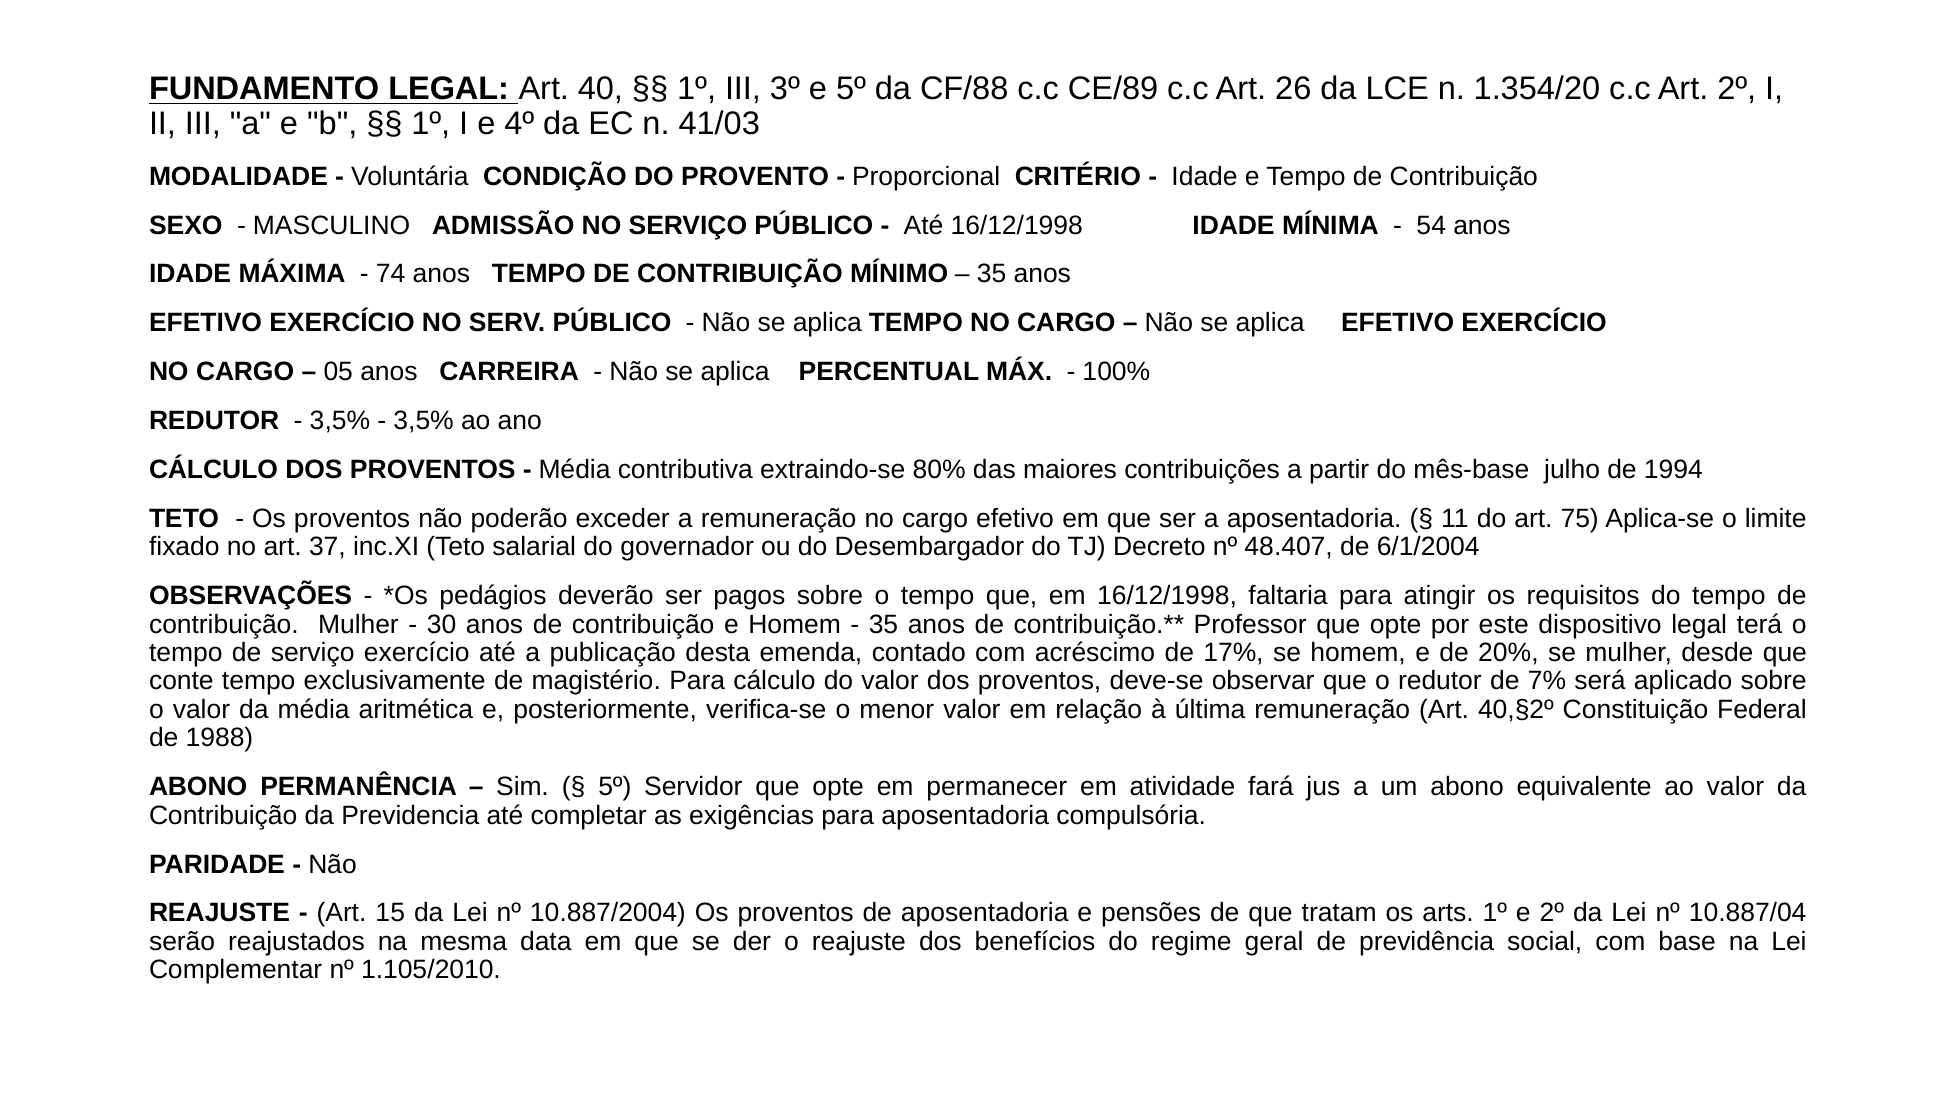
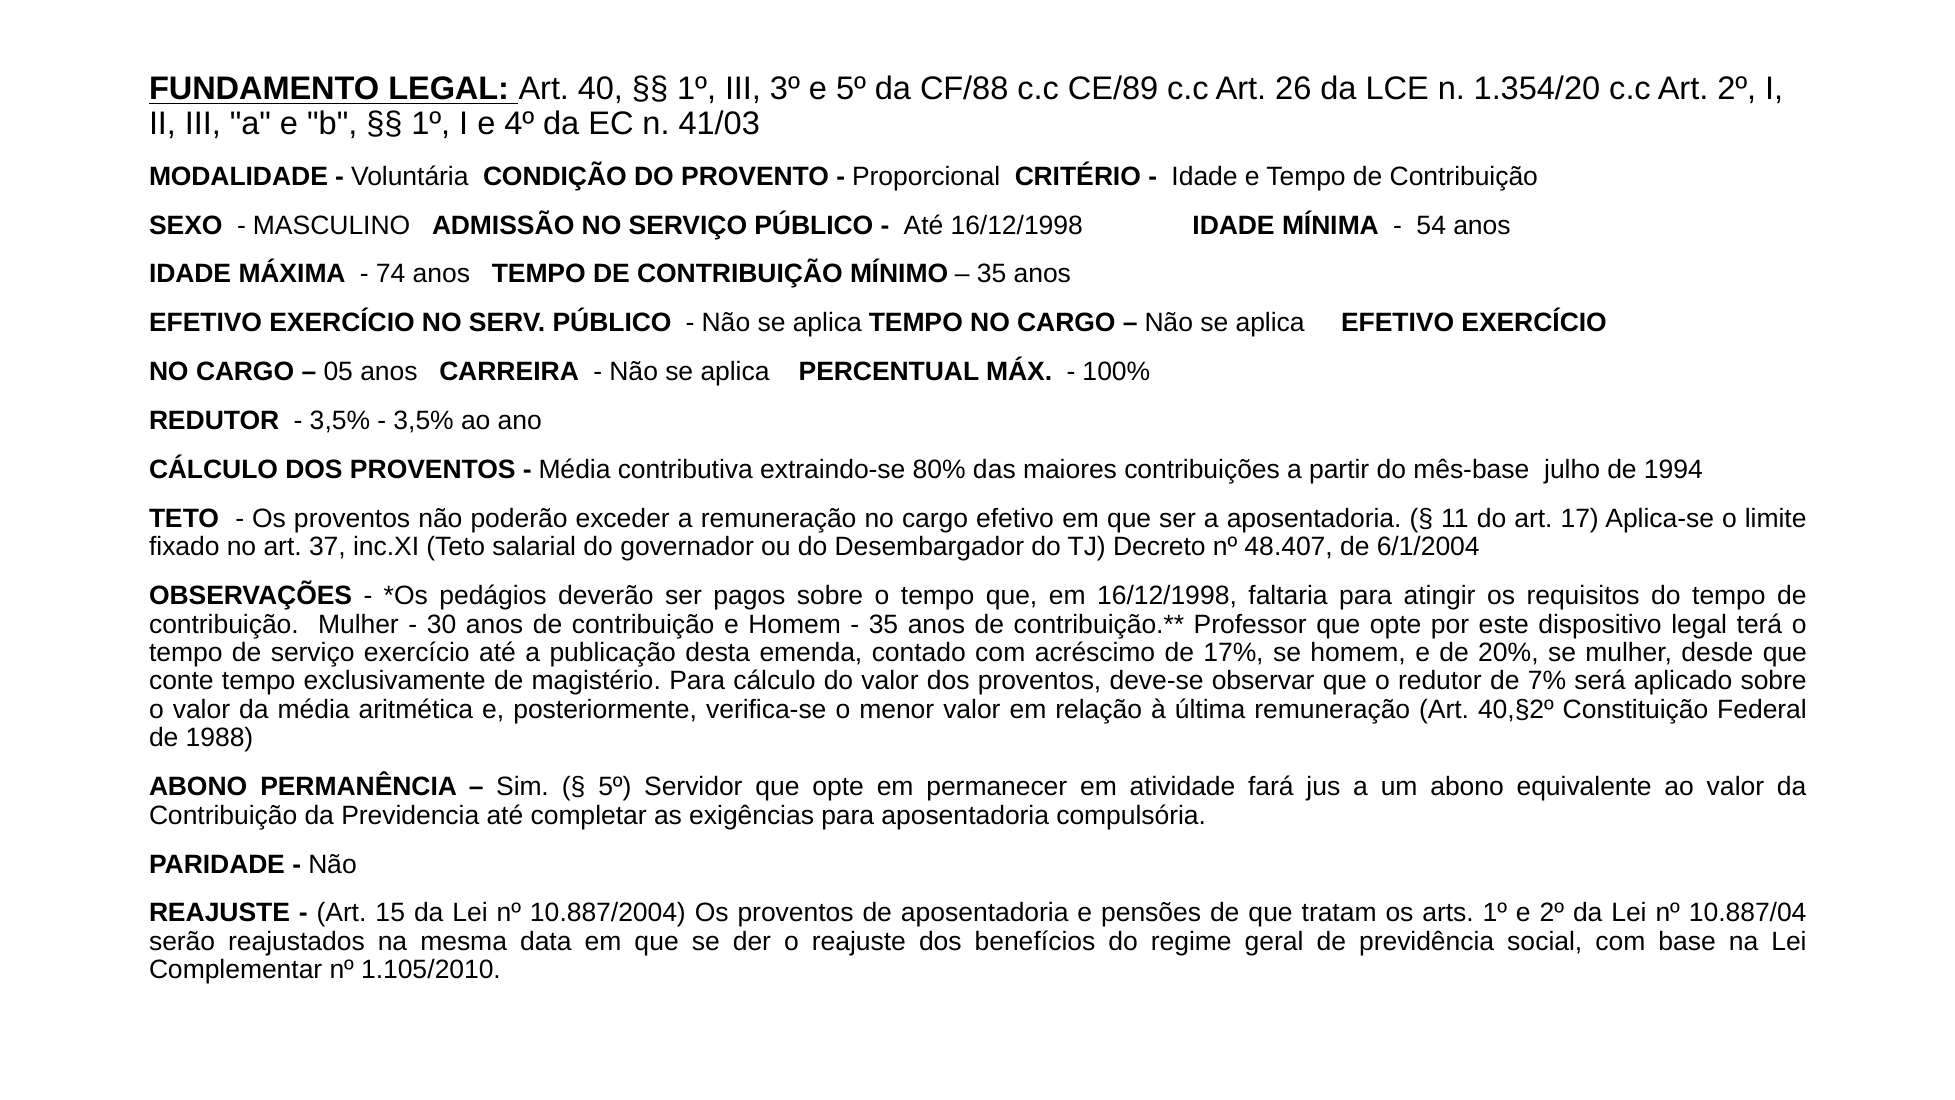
75: 75 -> 17
